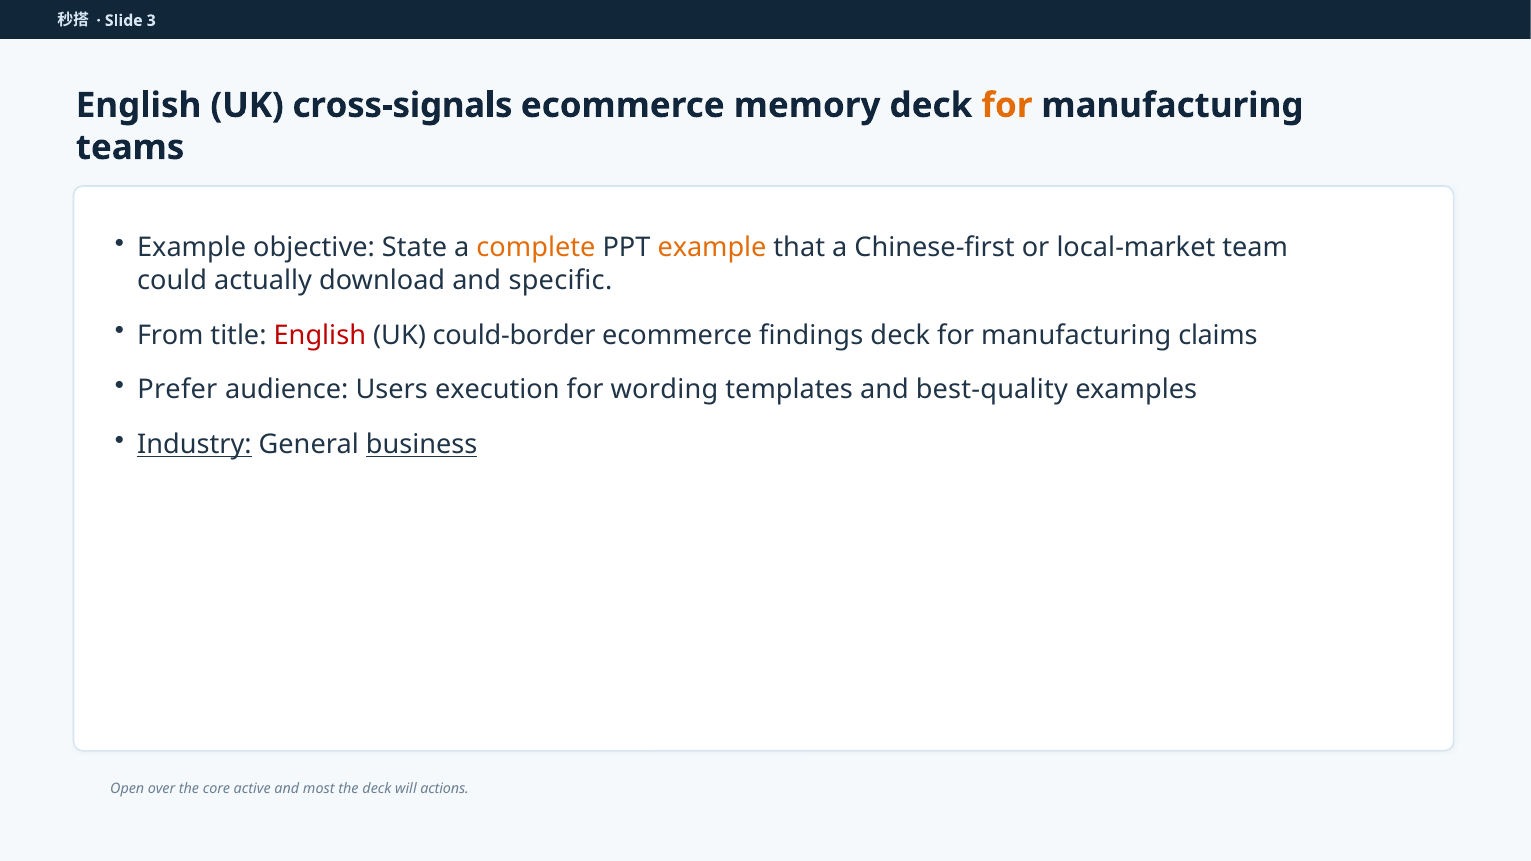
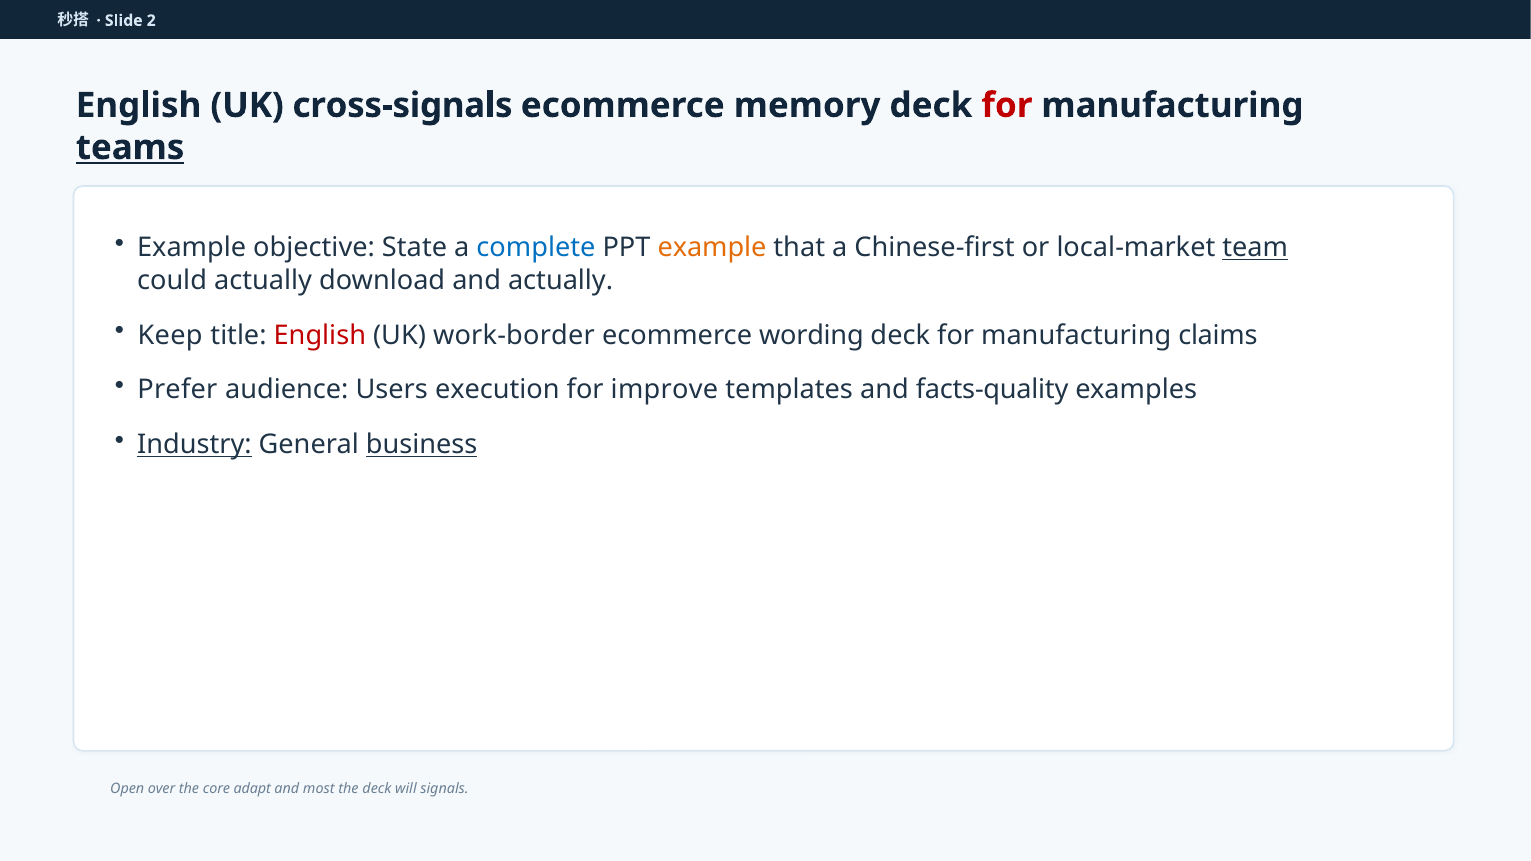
3: 3 -> 2
for at (1007, 105) colour: orange -> red
teams underline: none -> present
complete colour: orange -> blue
team underline: none -> present
and specific: specific -> actually
From: From -> Keep
could-border: could-border -> work-border
findings: findings -> wording
wording: wording -> improve
best-quality: best-quality -> facts-quality
active: active -> adapt
actions: actions -> signals
